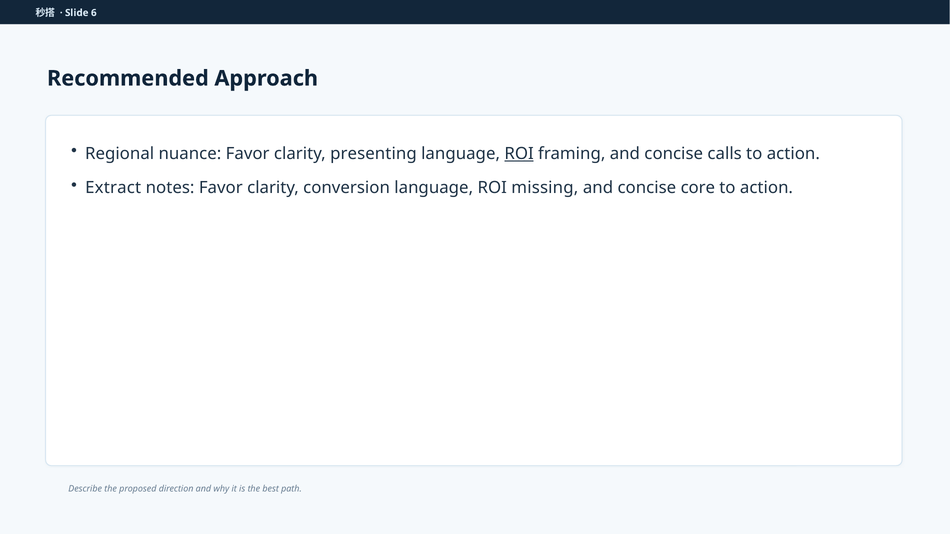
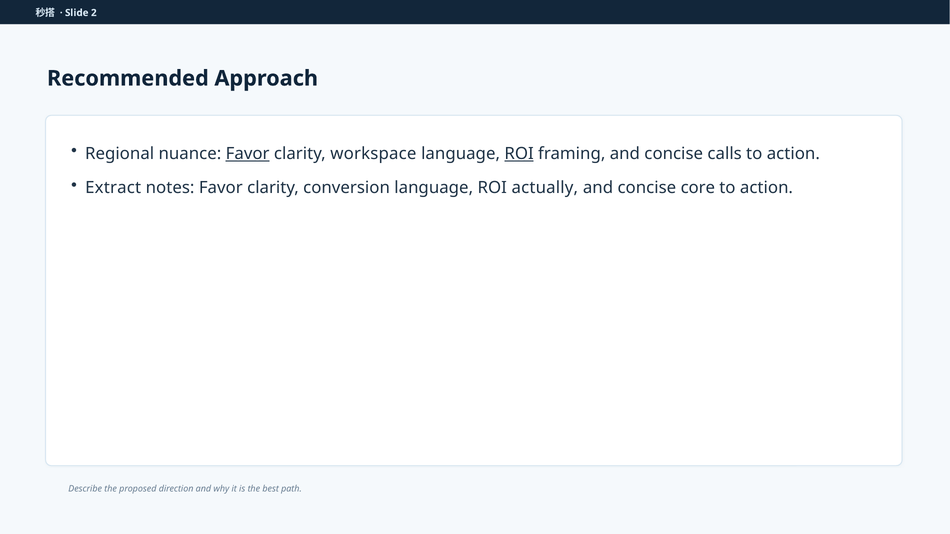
6: 6 -> 2
Favor at (248, 154) underline: none -> present
presenting: presenting -> workspace
missing: missing -> actually
